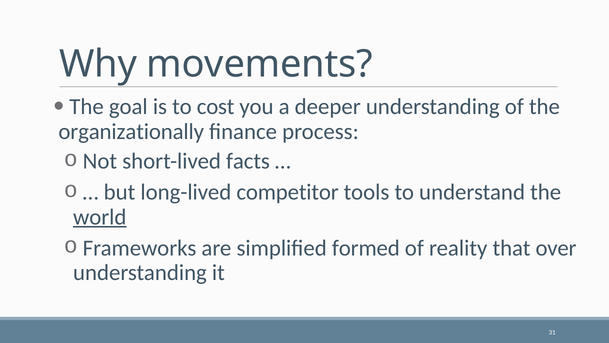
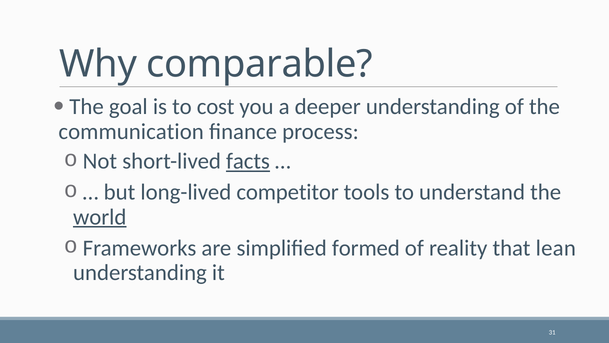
movements: movements -> comparable
organizationally: organizationally -> communication
facts underline: none -> present
over: over -> lean
